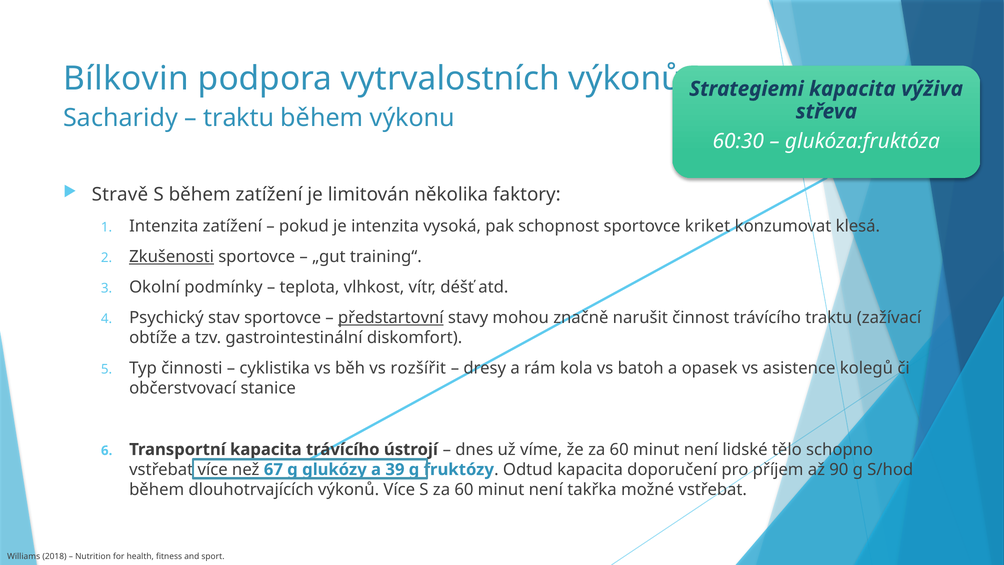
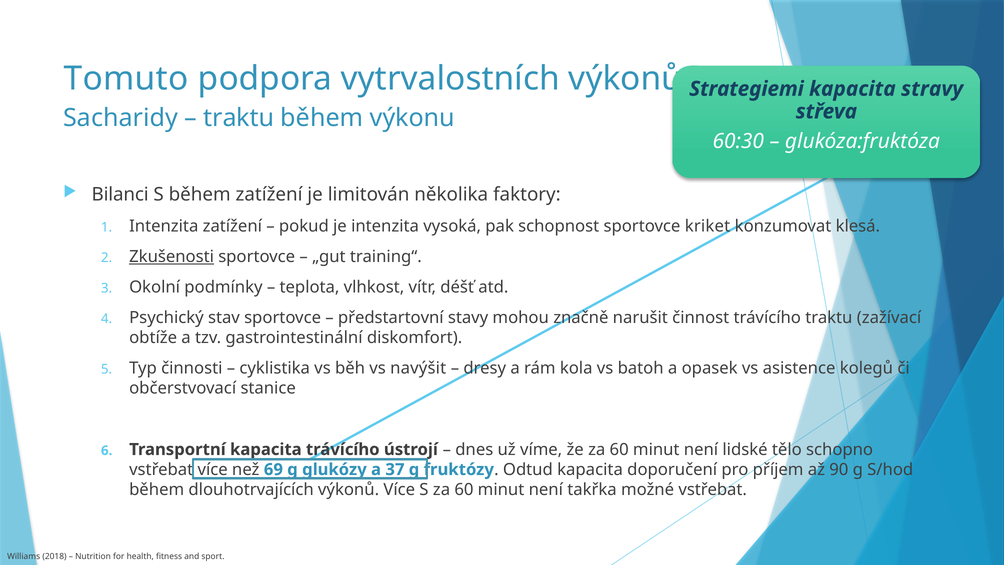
Bílkovin: Bílkovin -> Tomuto
výživa: výživa -> stravy
Stravě: Stravě -> Bilanci
předstartovní underline: present -> none
rozšířit: rozšířit -> navýšit
67: 67 -> 69
39: 39 -> 37
